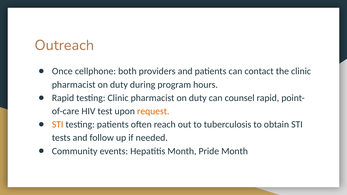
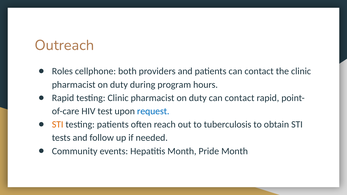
Once: Once -> Roles
duty can counsel: counsel -> contact
request colour: orange -> blue
